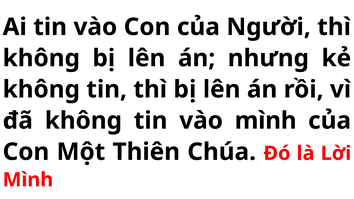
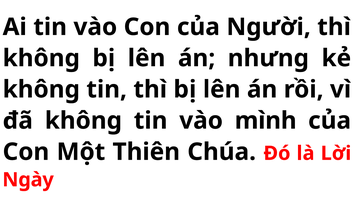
Mình at (28, 180): Mình -> Ngày
